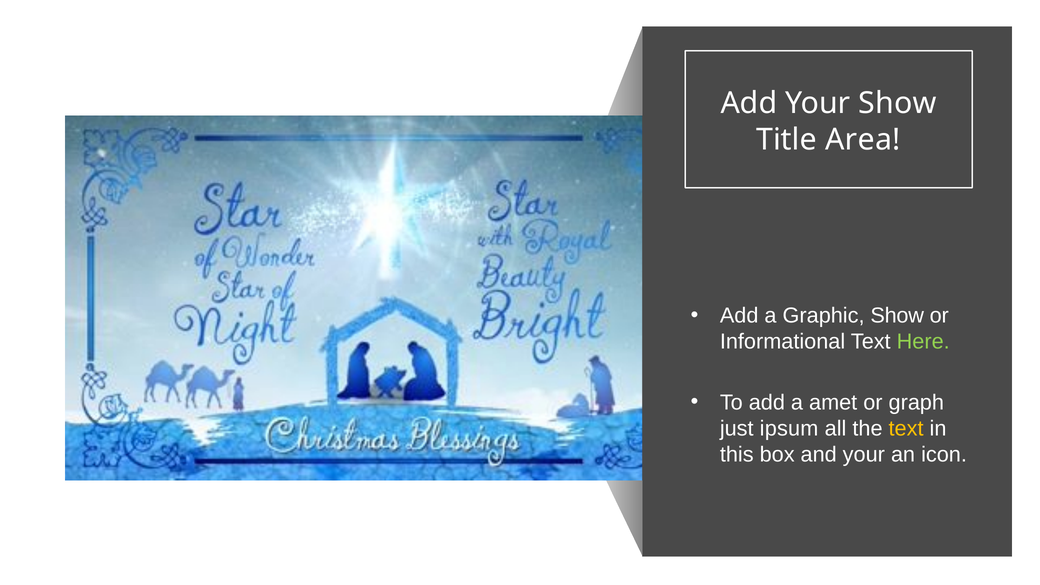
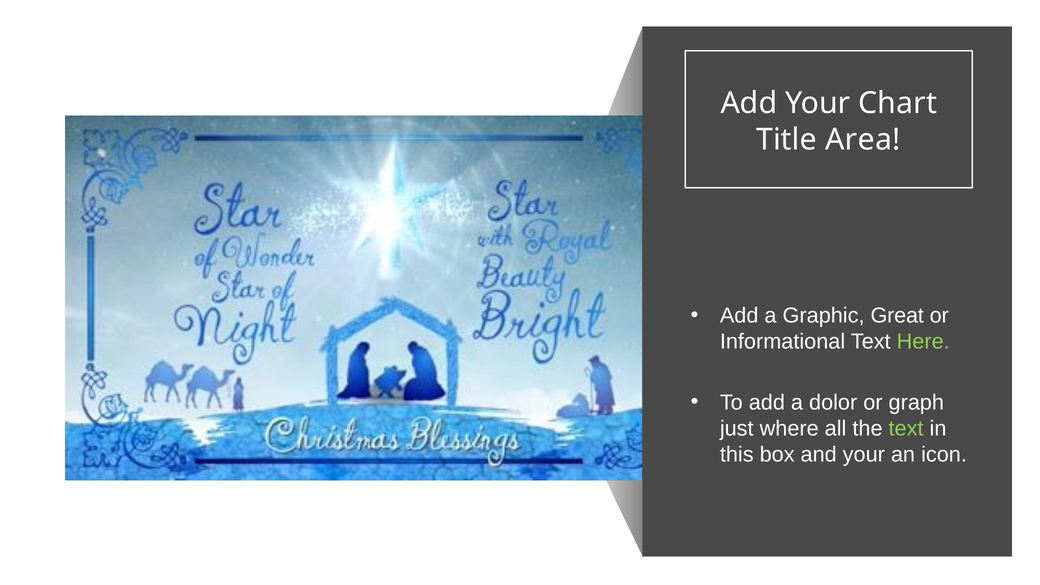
Your Show: Show -> Chart
Graphic Show: Show -> Great
amet: amet -> dolor
ipsum: ipsum -> where
text at (906, 429) colour: yellow -> light green
